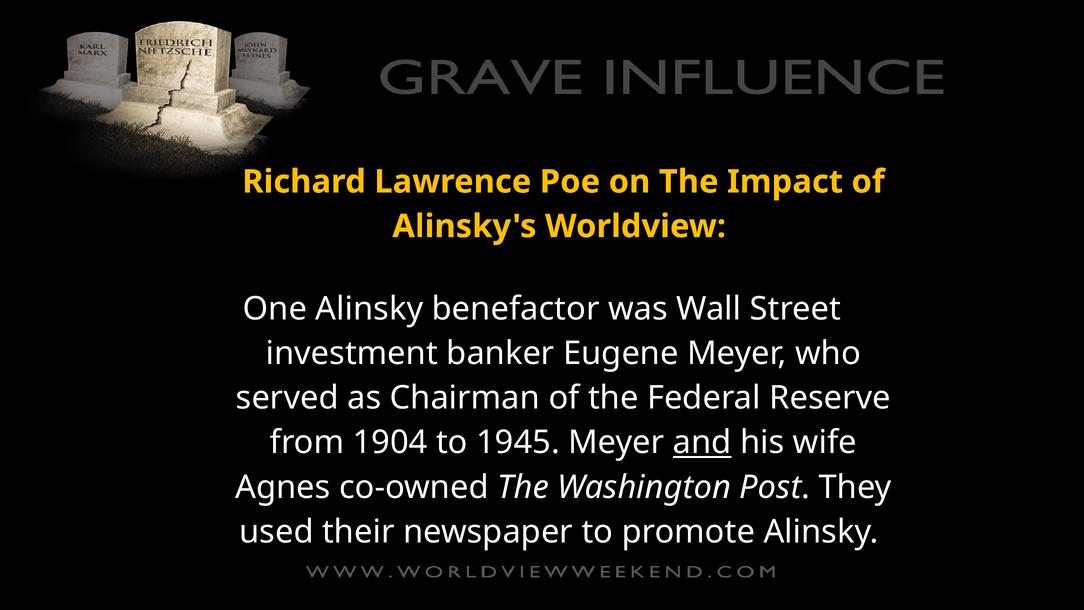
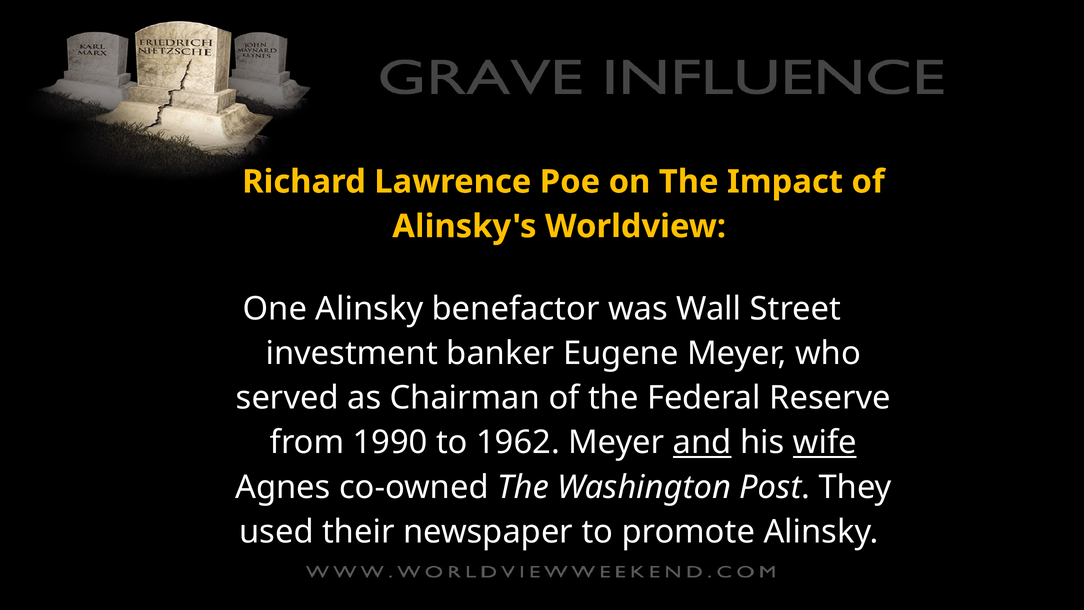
1904: 1904 -> 1990
1945: 1945 -> 1962
wife underline: none -> present
